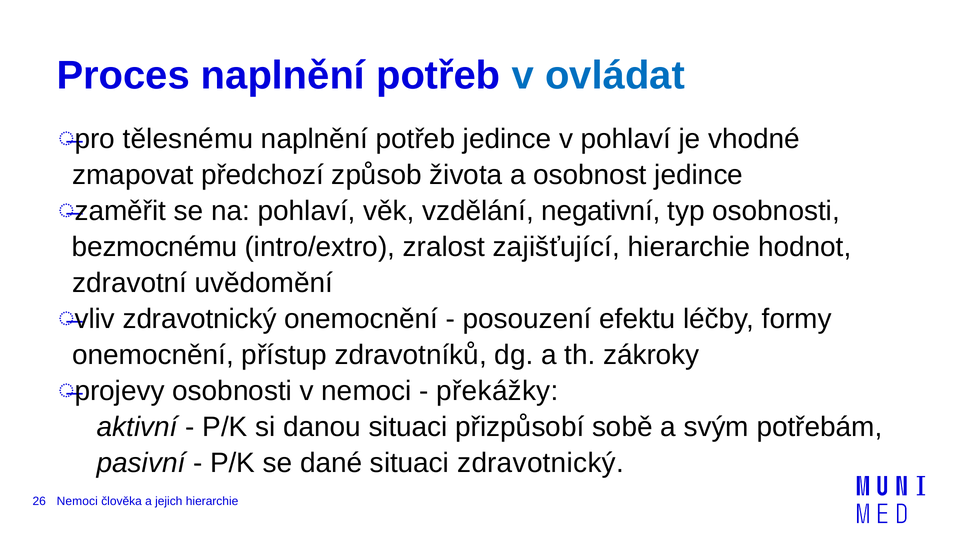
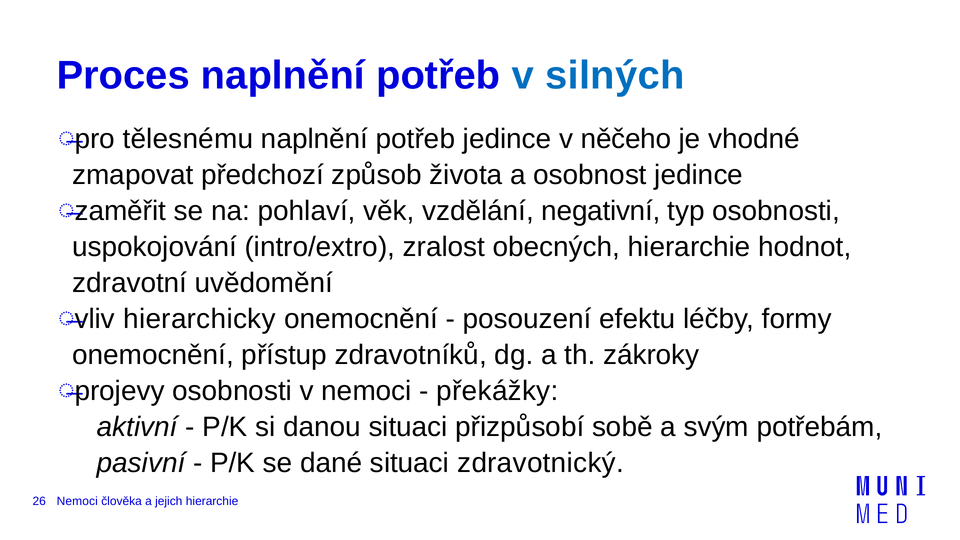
ovládat: ovládat -> silných
v pohlaví: pohlaví -> něčeho
bezmocnému: bezmocnému -> uspokojování
zajišťující: zajišťující -> obecných
vliv zdravotnický: zdravotnický -> hierarchicky
